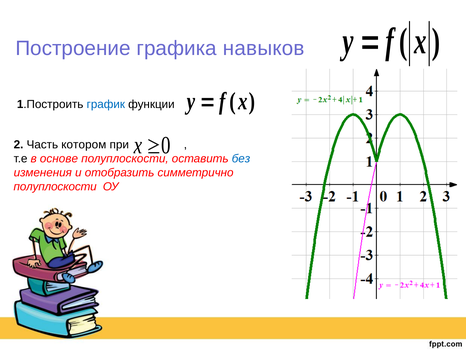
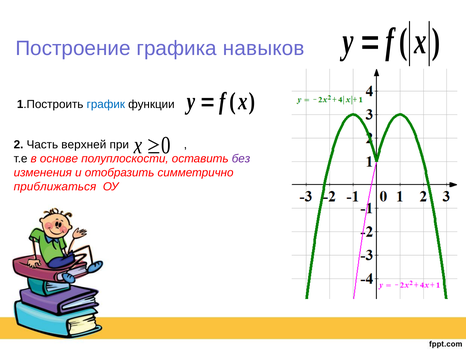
котором: котором -> верхней
без colour: blue -> purple
полуплоскости at (55, 186): полуплоскости -> приближаться
